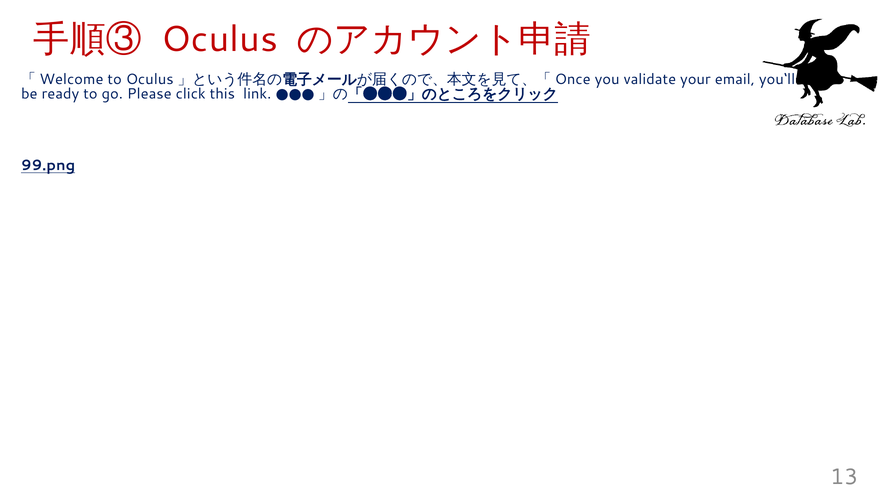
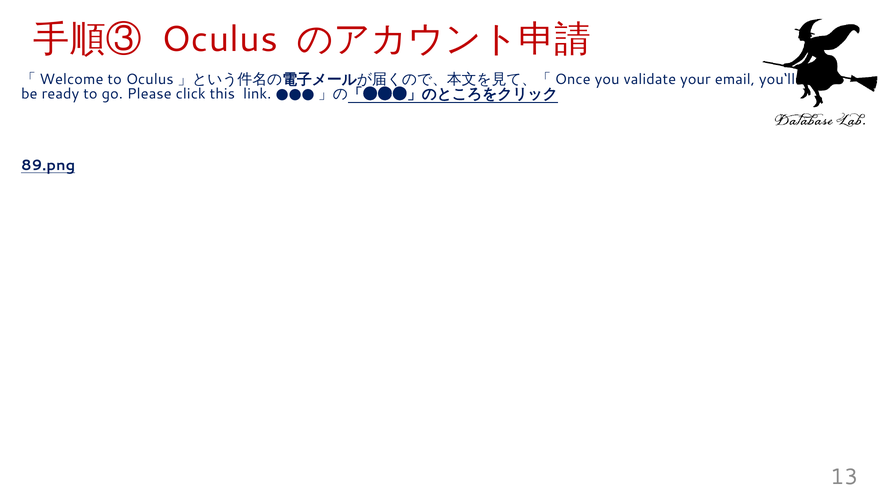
99.png: 99.png -> 89.png
